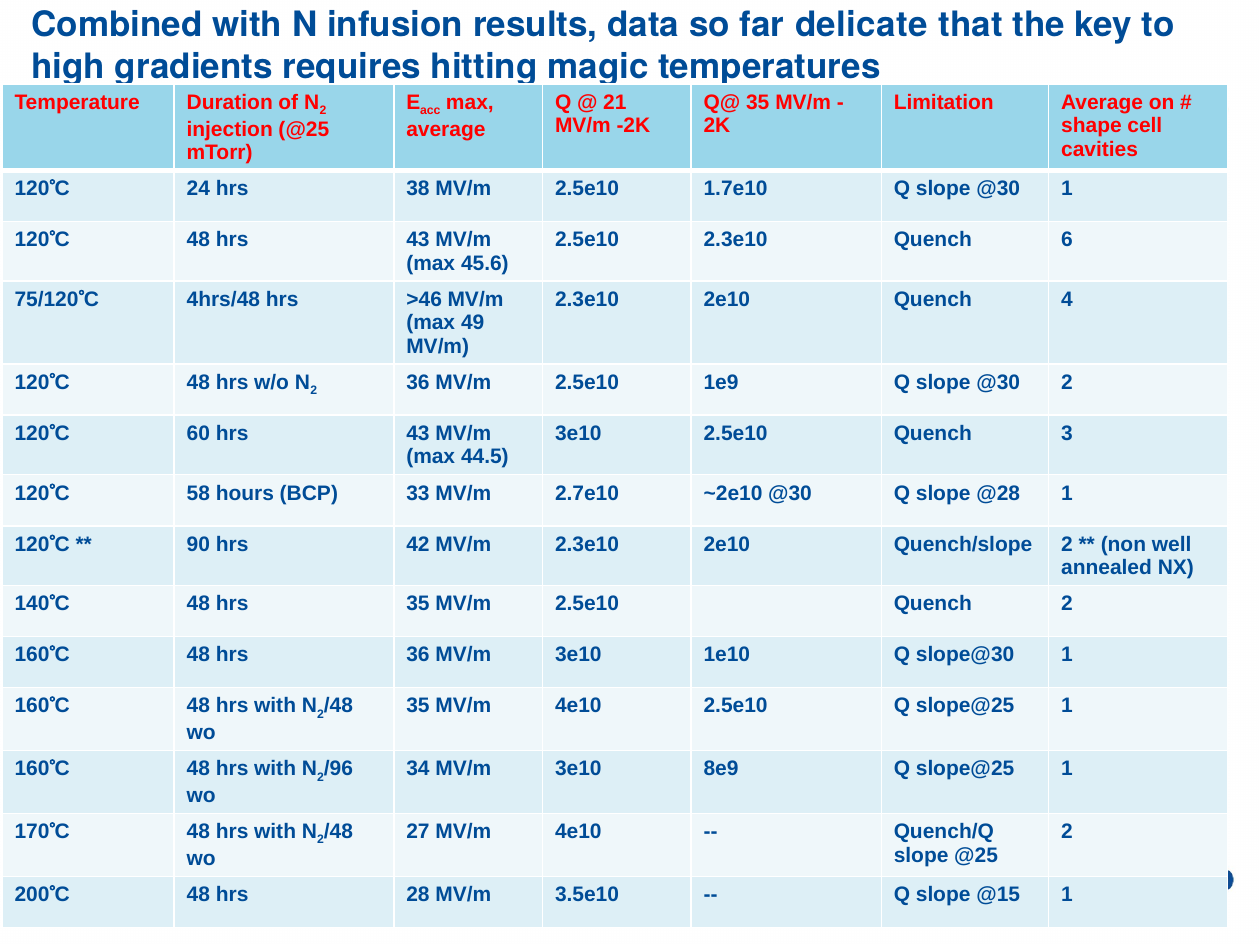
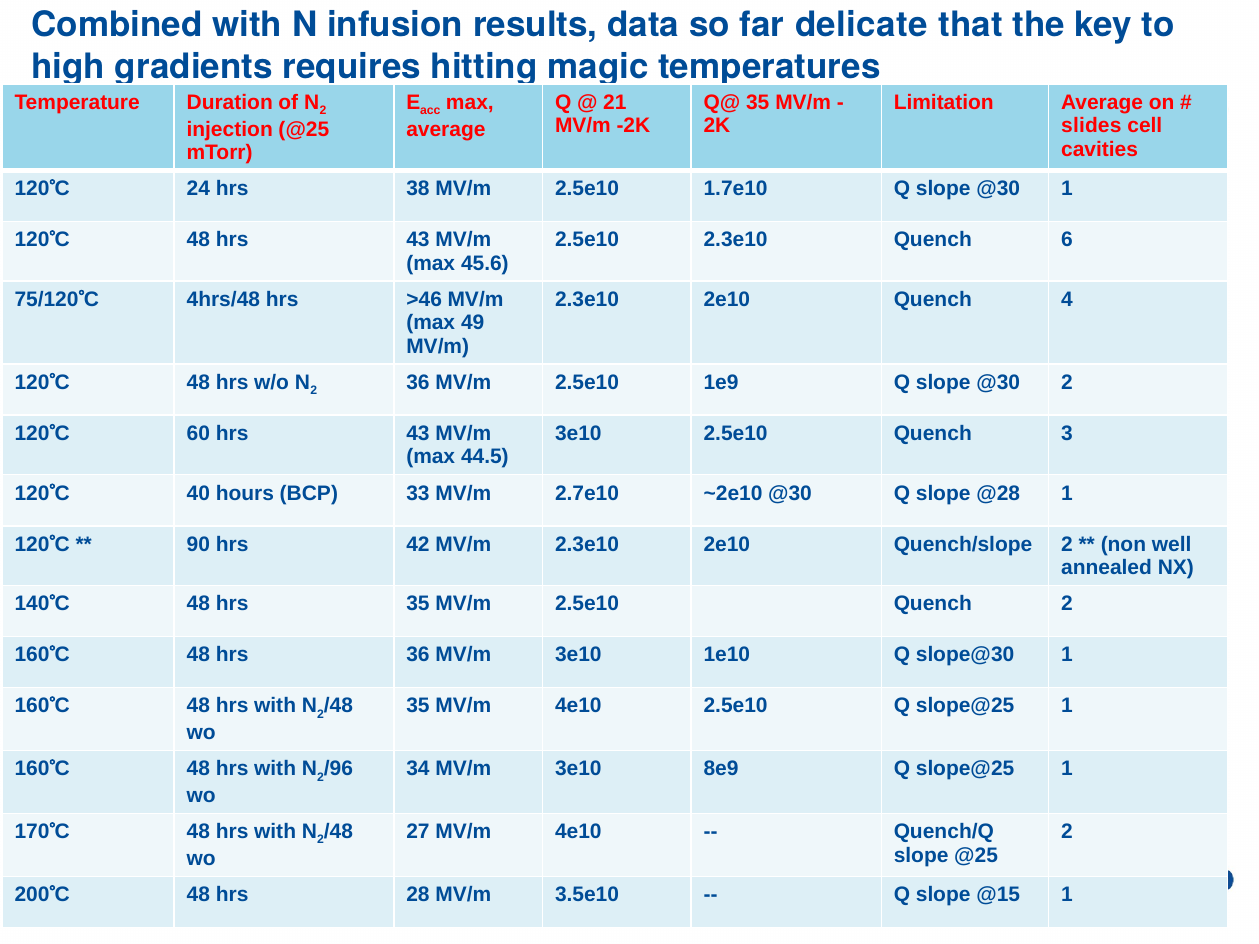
shape: shape -> slides
58: 58 -> 40
